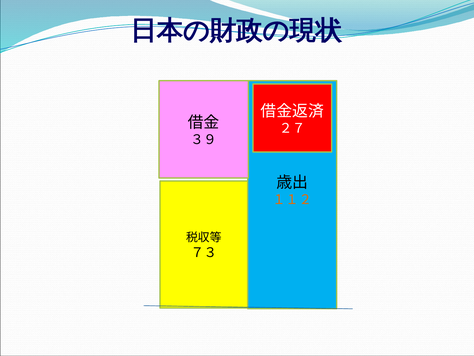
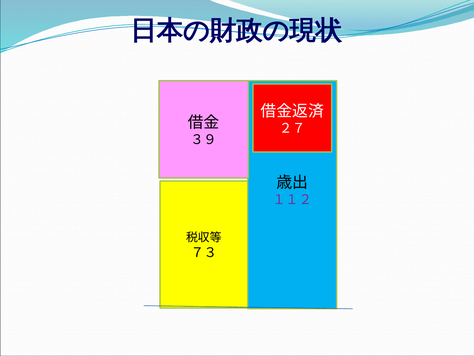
１１２ colour: orange -> purple
